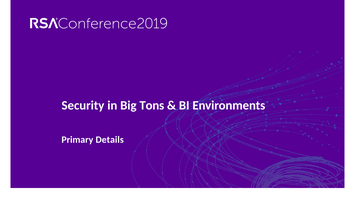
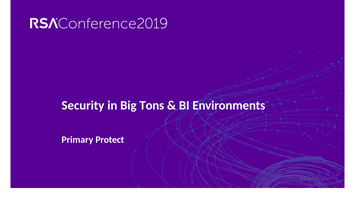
Details: Details -> Protect
